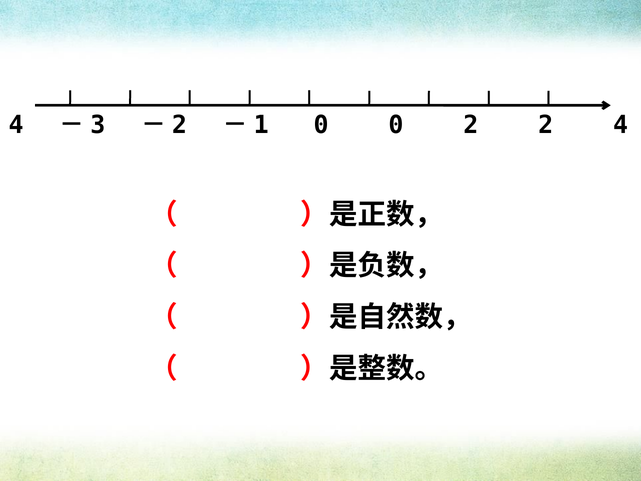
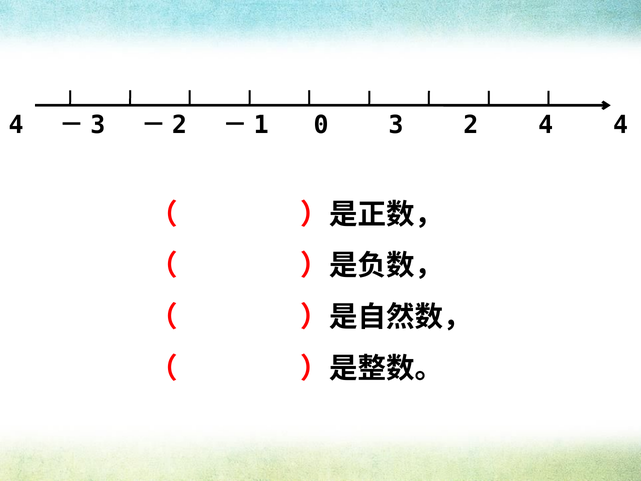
0 0: 0 -> 3
2 2: 2 -> 4
